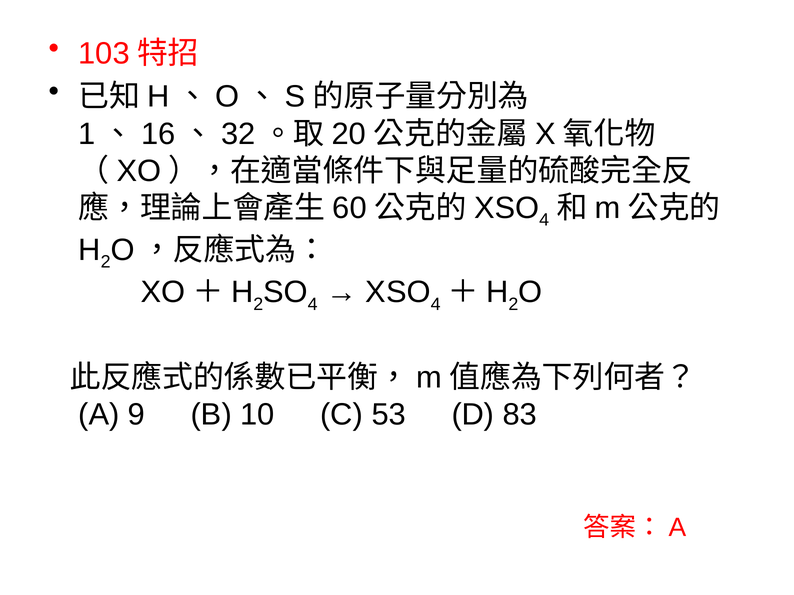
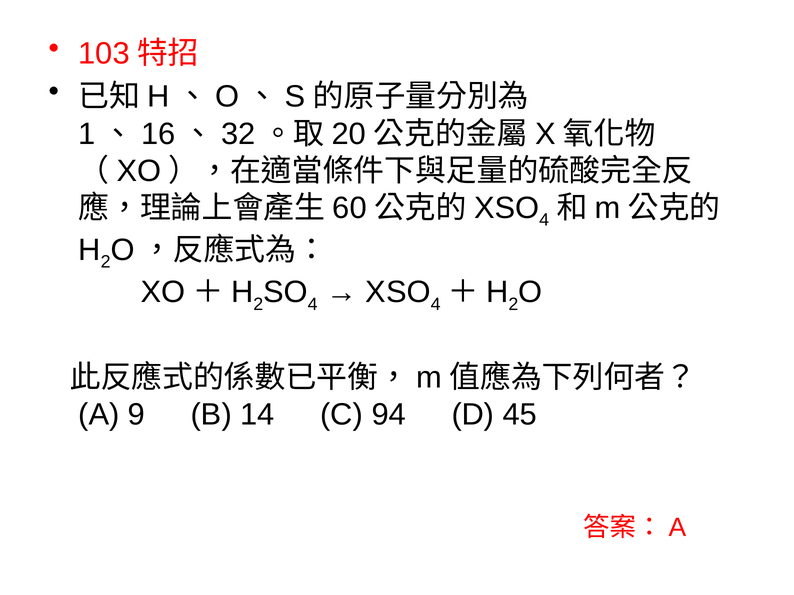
10: 10 -> 14
53: 53 -> 94
83: 83 -> 45
